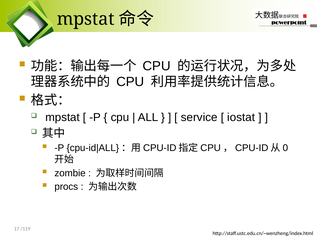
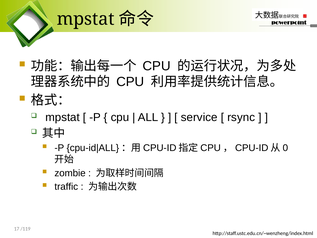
iostat: iostat -> rsync
procs: procs -> traffic
